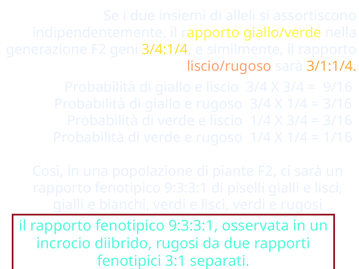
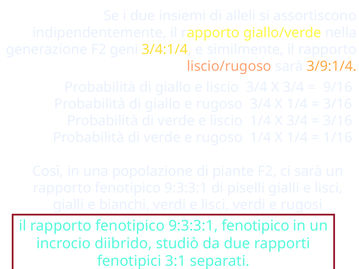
3/1:1/4: 3/1:1/4 -> 3/9:1/4
9:3:3:1 osservata: osservata -> fenotipico
diibrido rugosi: rugosi -> studiò
